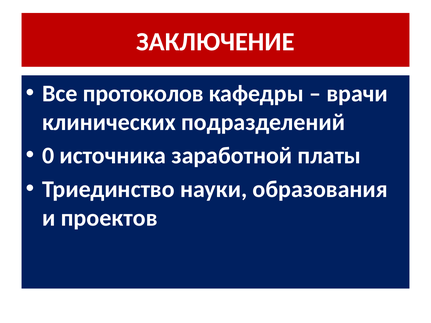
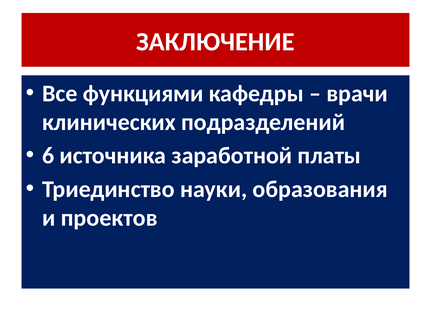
протоколов: протоколов -> функциями
0: 0 -> 6
